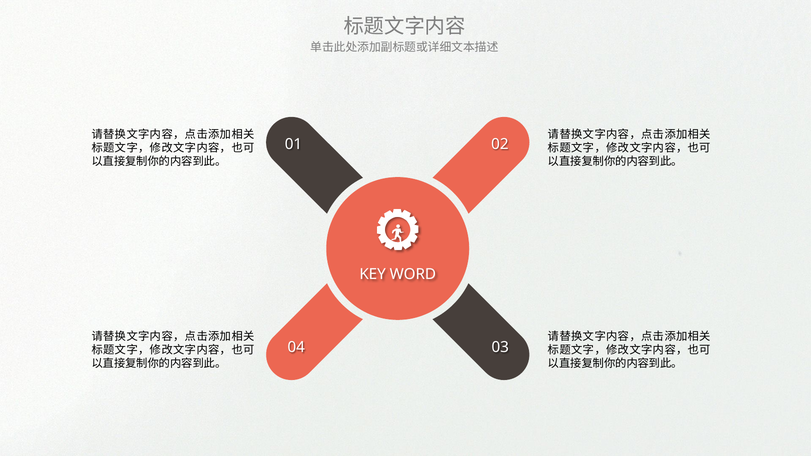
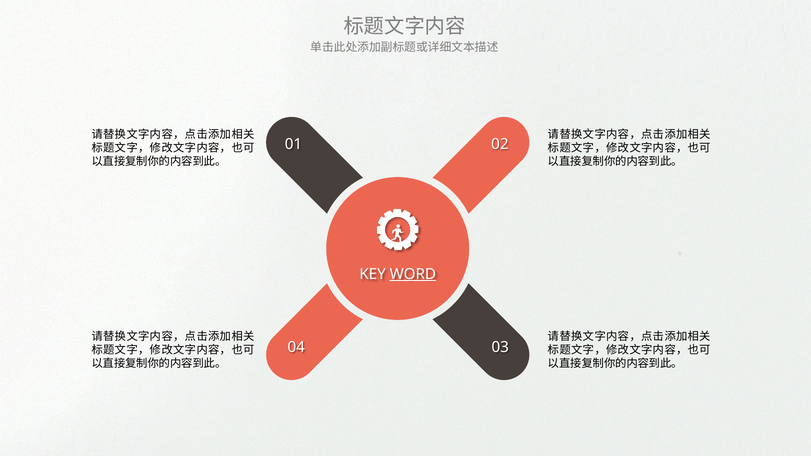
WORD underline: none -> present
